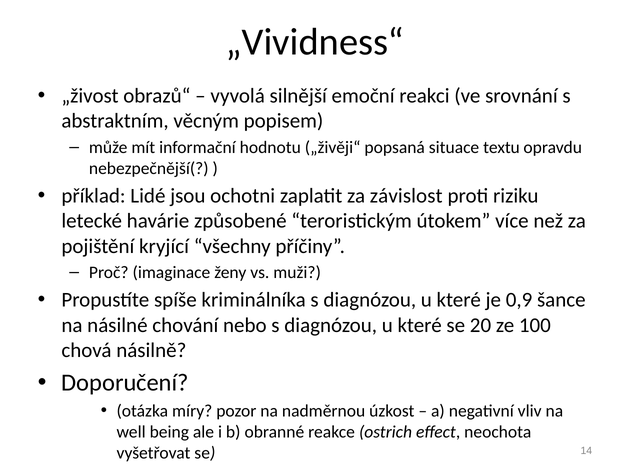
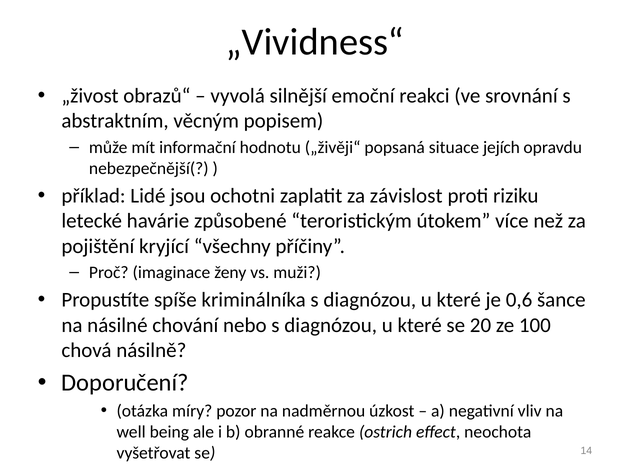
textu: textu -> jejích
0,9: 0,9 -> 0,6
